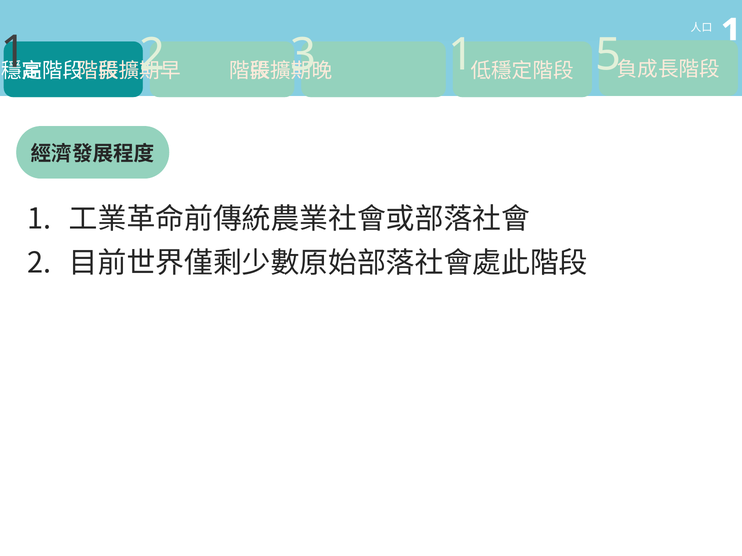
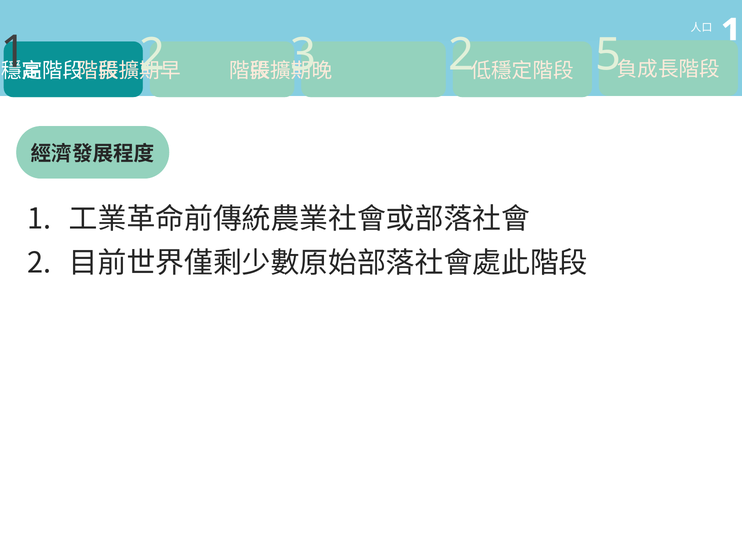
1 at (461, 55): 1 -> 2
